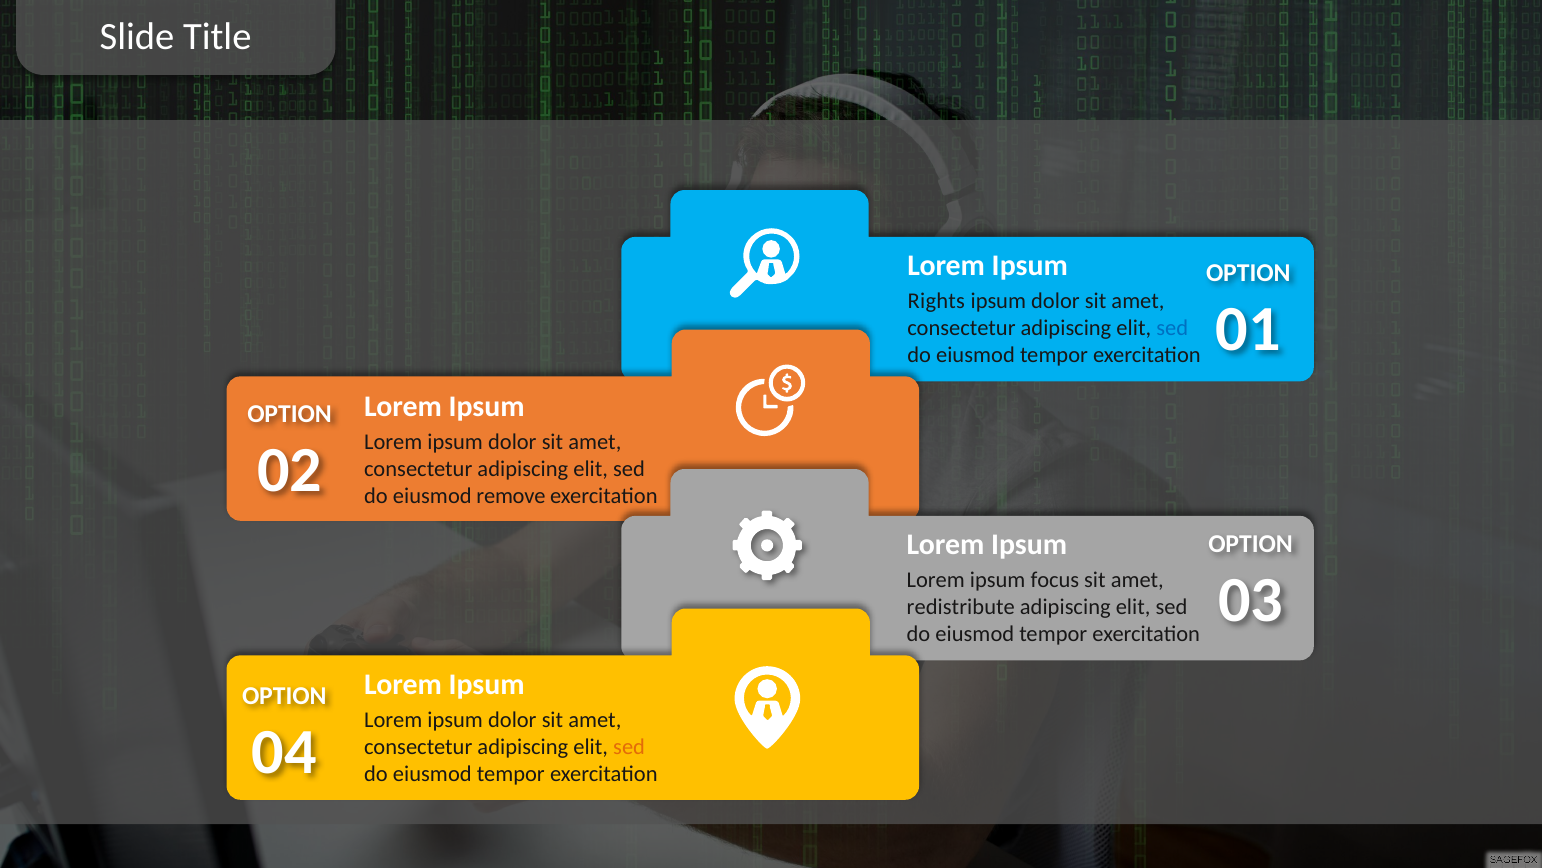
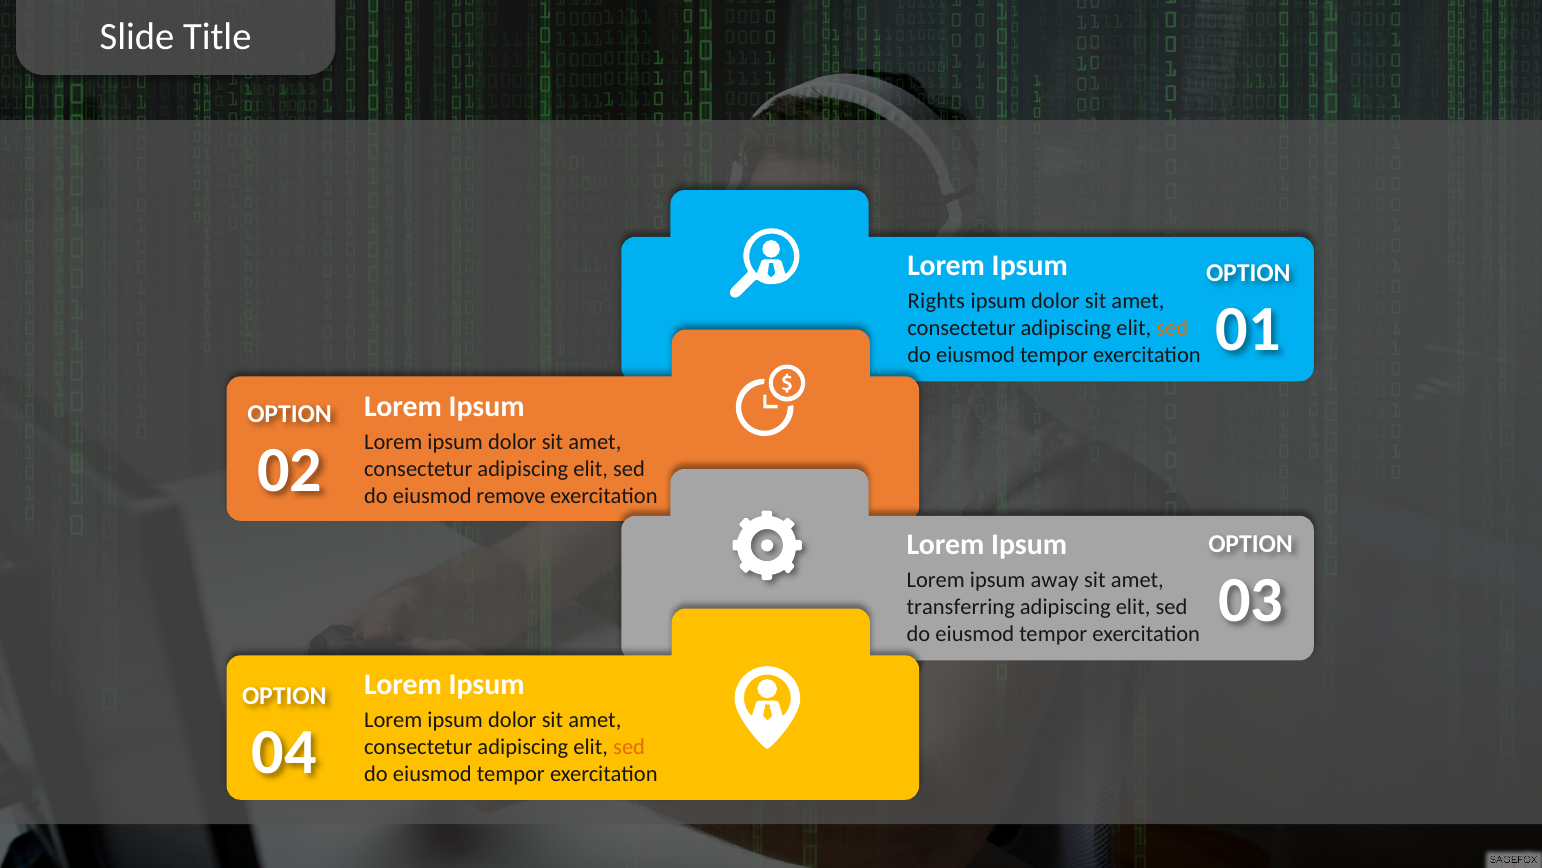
sed at (1172, 328) colour: blue -> orange
focus: focus -> away
redistribute: redistribute -> transferring
